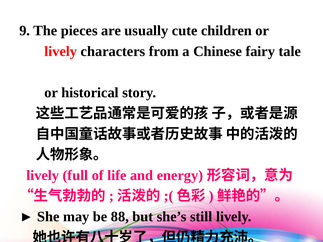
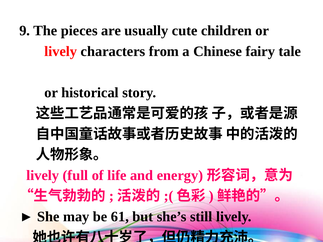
88: 88 -> 61
